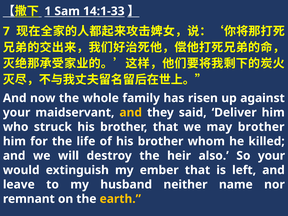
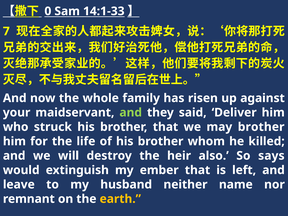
1: 1 -> 0
and at (131, 112) colour: yellow -> light green
So your: your -> says
